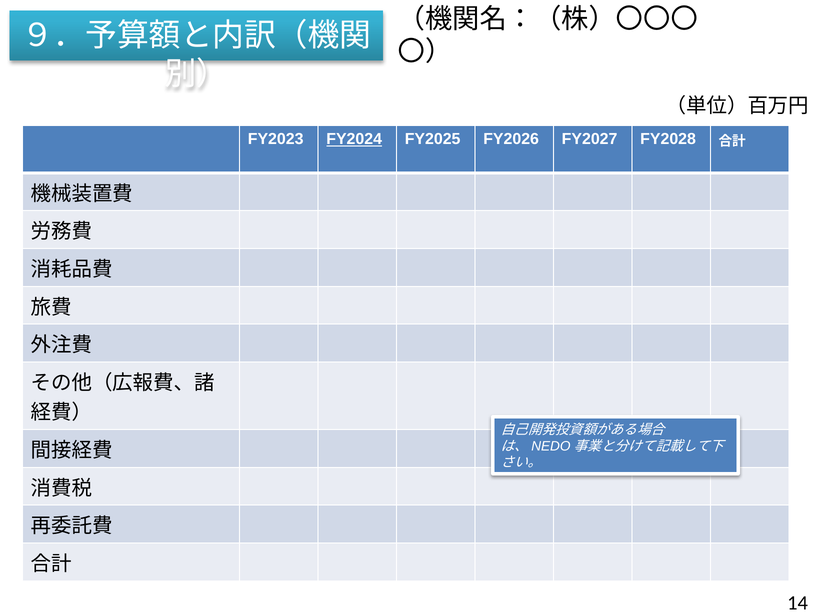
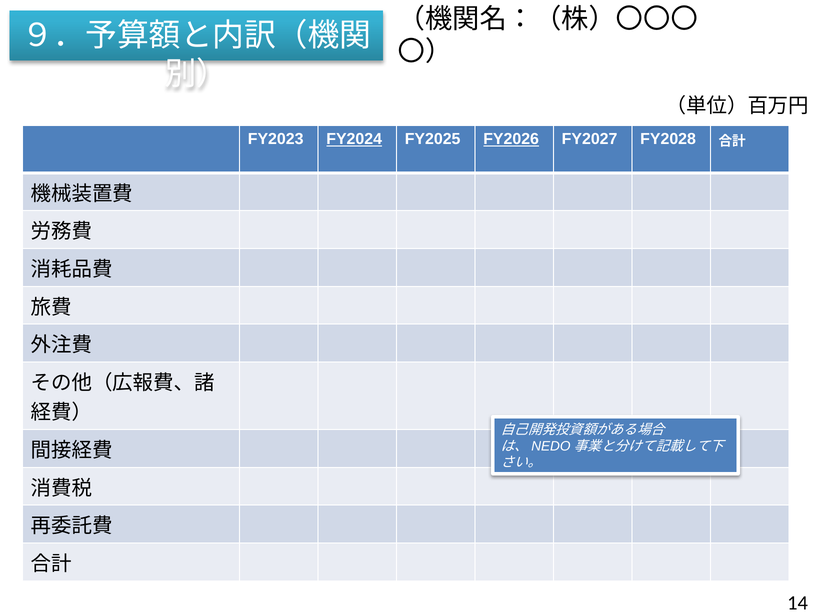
FY2026 underline: none -> present
